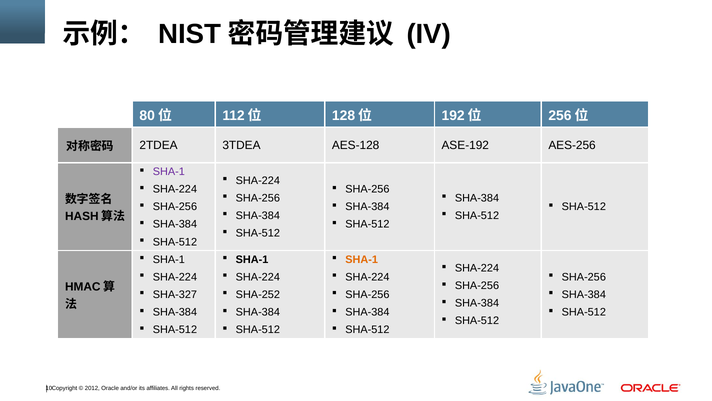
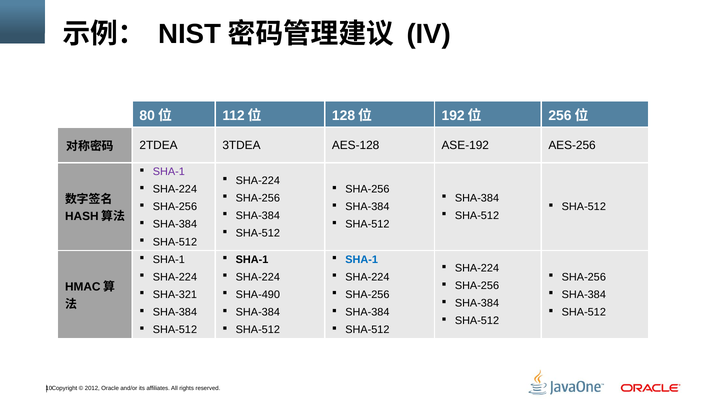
SHA-1 at (362, 259) colour: orange -> blue
SHA-327: SHA-327 -> SHA-321
SHA-252: SHA-252 -> SHA-490
